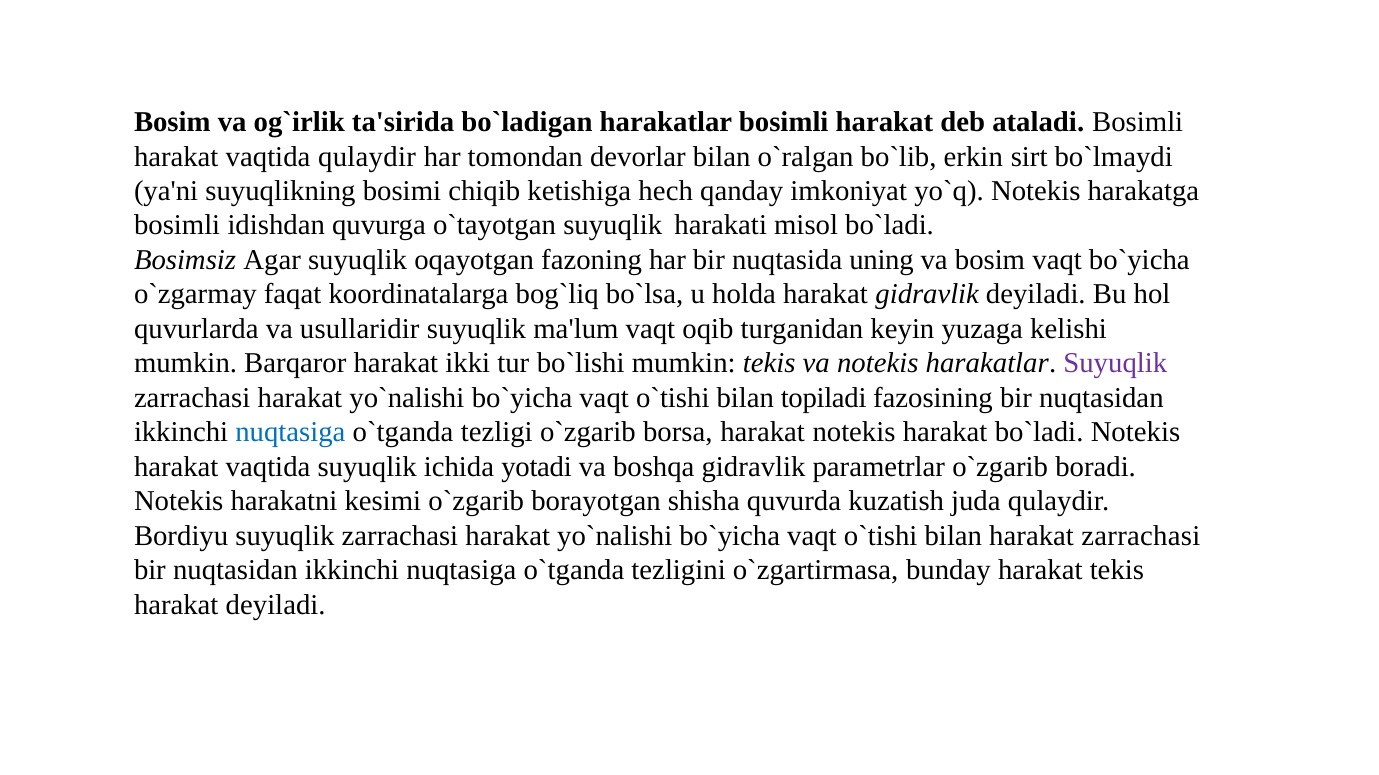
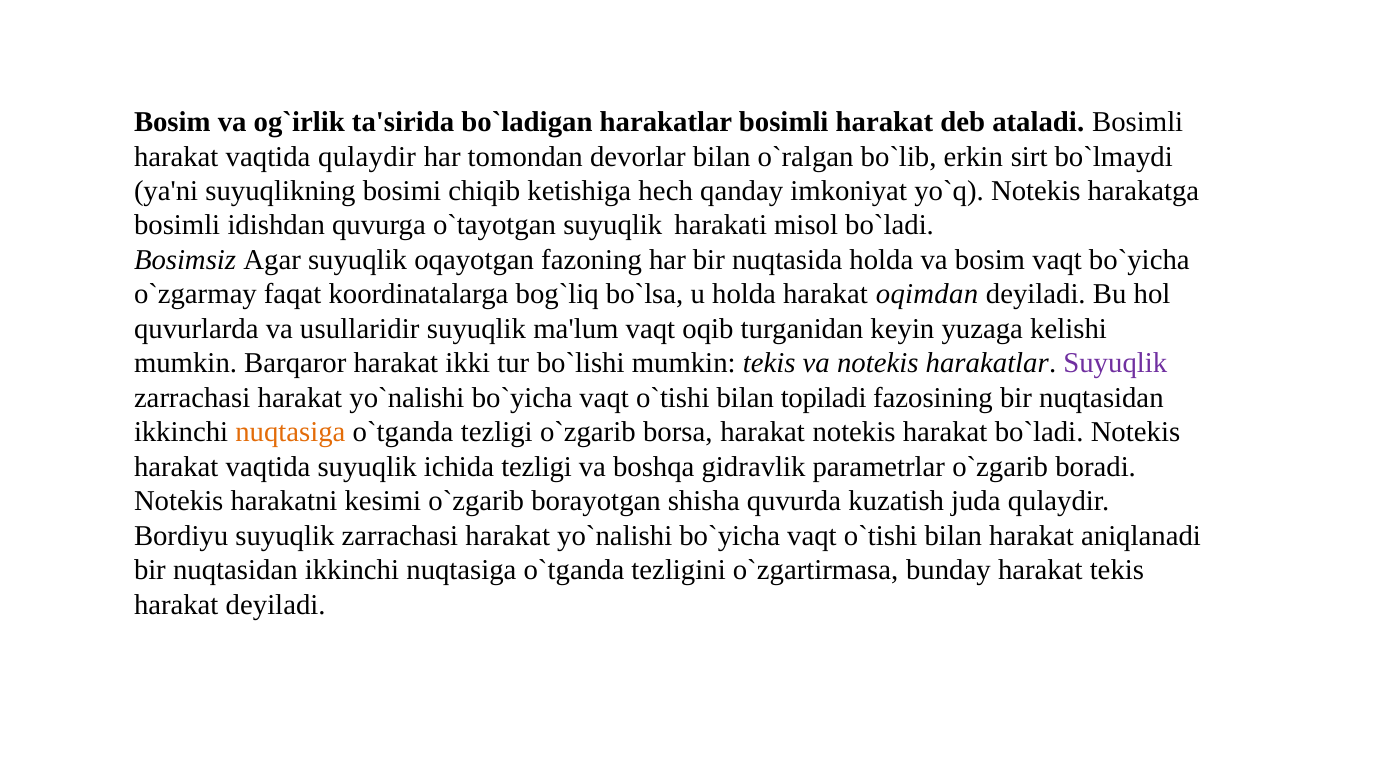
nuqtasida uning: uning -> holda
harakat gidravlik: gidravlik -> oqimdan
nuqtasiga at (290, 433) colour: blue -> orange
iсhida yotadi: yotadi -> tezligi
harakat zarraсhasi: zarraсhasi -> aniqlanadi
